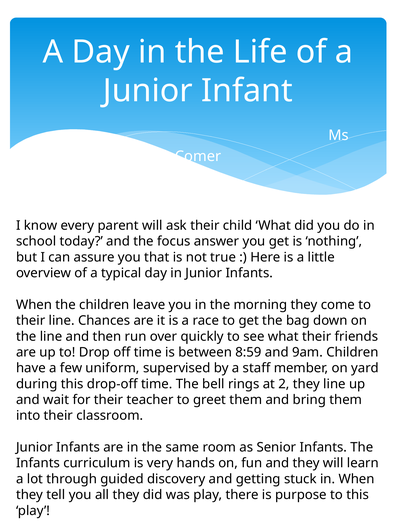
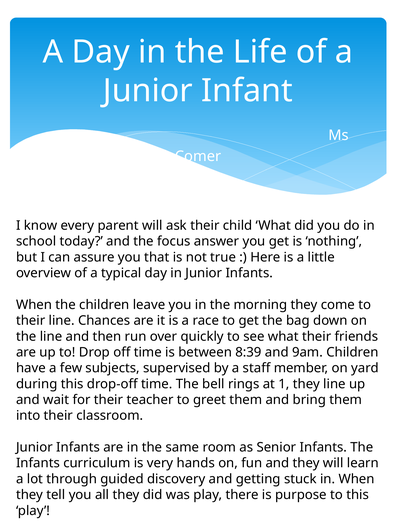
8:59: 8:59 -> 8:39
uniform: uniform -> subjects
2: 2 -> 1
